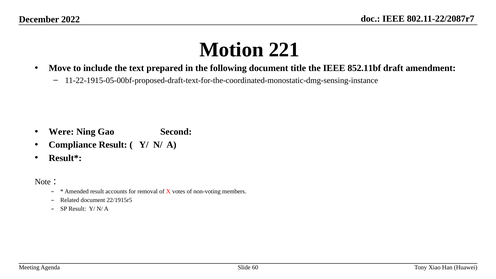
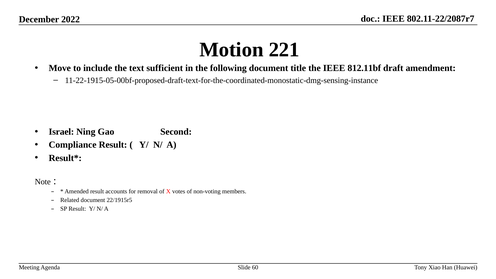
prepared: prepared -> sufficient
852.11bf: 852.11bf -> 812.11bf
Were: Were -> Israel
